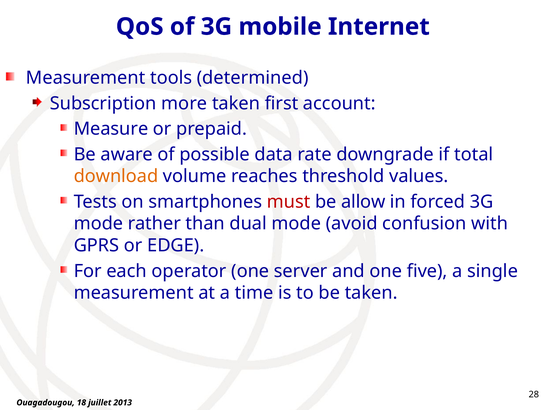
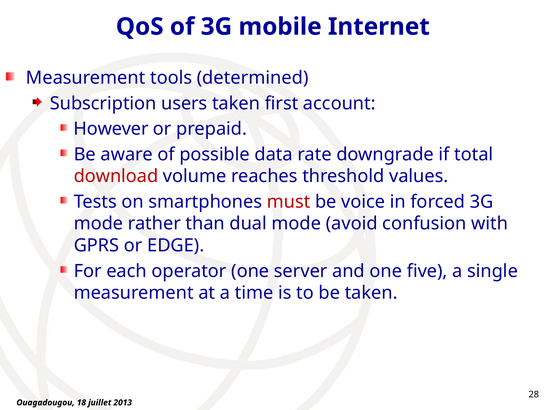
more: more -> users
Measure: Measure -> However
download colour: orange -> red
allow: allow -> voice
